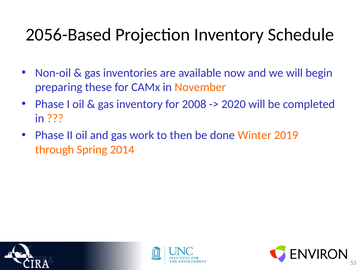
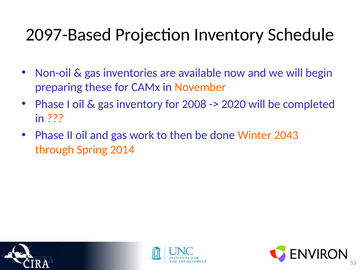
2056-Based: 2056-Based -> 2097-Based
2019: 2019 -> 2043
